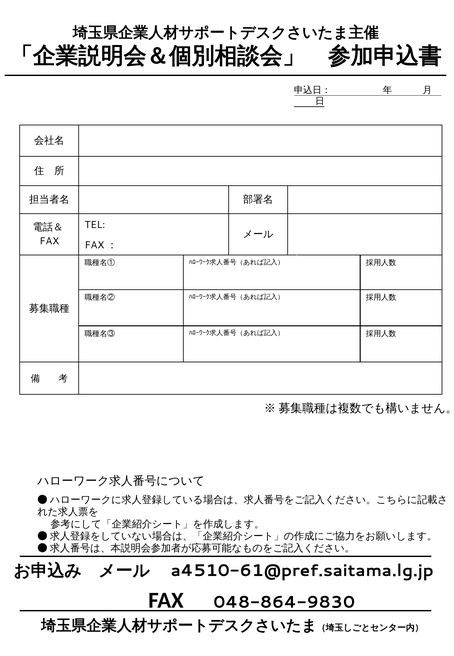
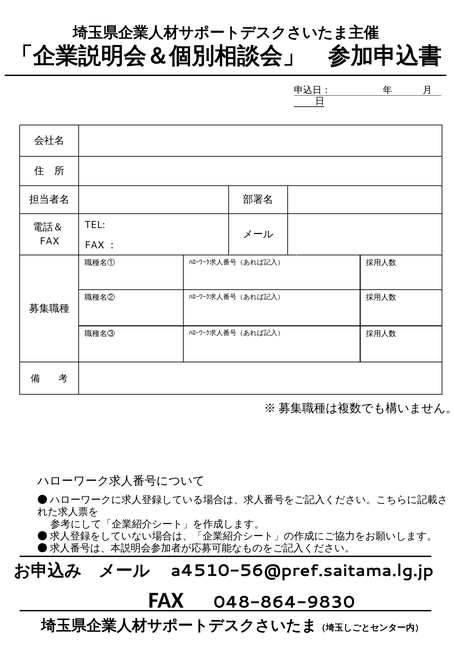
a4510-61@pref.saitama.lg.jp: a4510-61@pref.saitama.lg.jp -> a4510-56@pref.saitama.lg.jp
